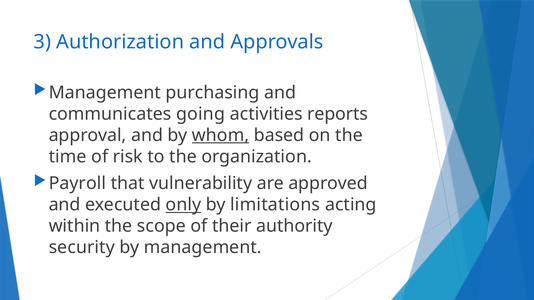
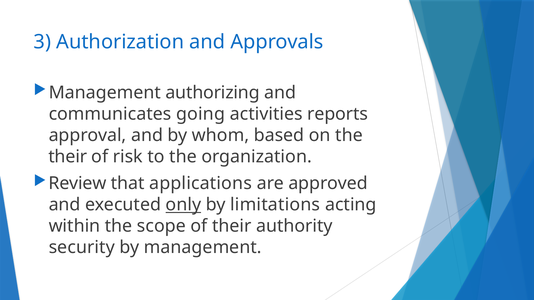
purchasing: purchasing -> authorizing
whom underline: present -> none
time at (68, 157): time -> their
Payroll: Payroll -> Review
vulnerability: vulnerability -> applications
